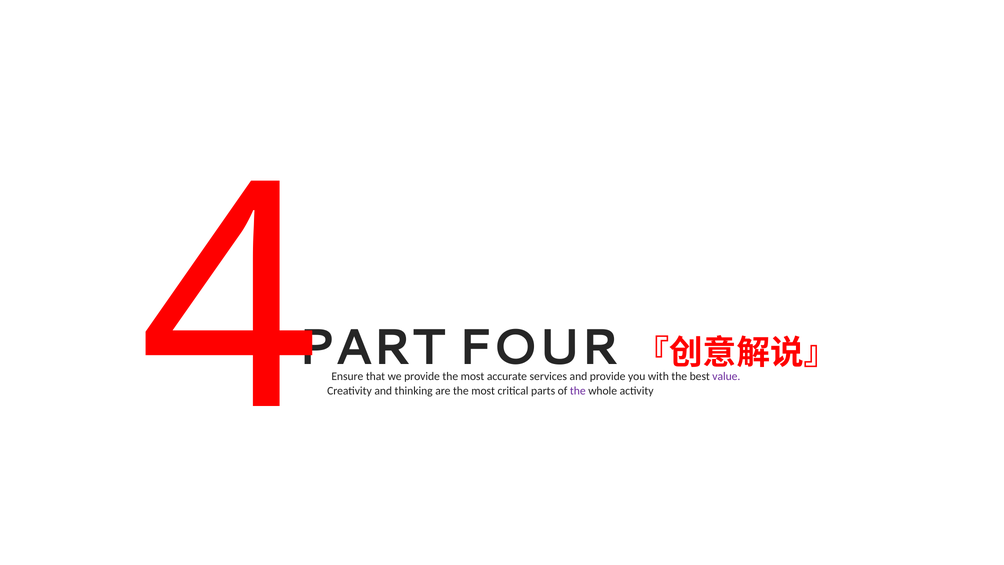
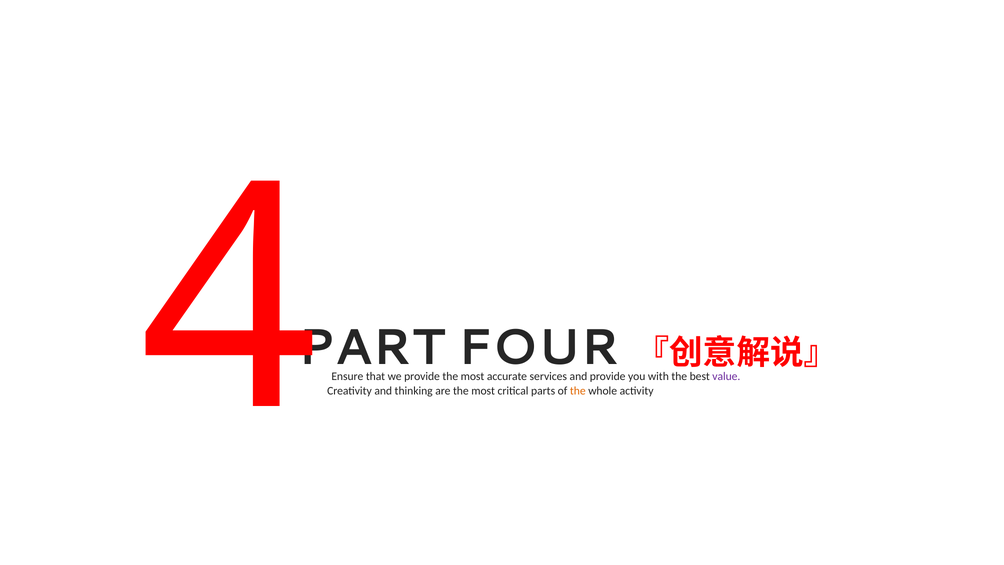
the at (578, 391) colour: purple -> orange
